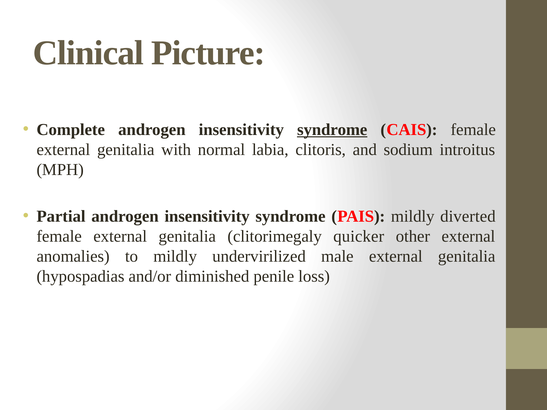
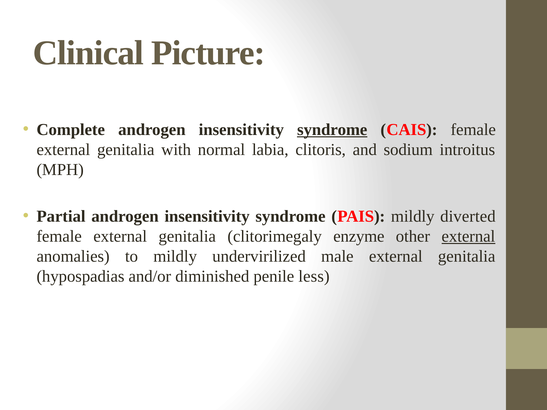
quicker: quicker -> enzyme
external at (468, 236) underline: none -> present
loss: loss -> less
